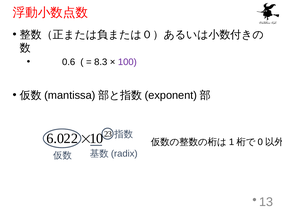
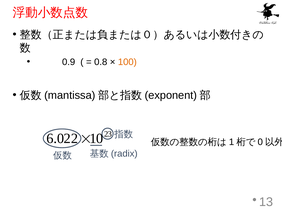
0.6: 0.6 -> 0.9
8.3: 8.3 -> 0.8
100 colour: purple -> orange
